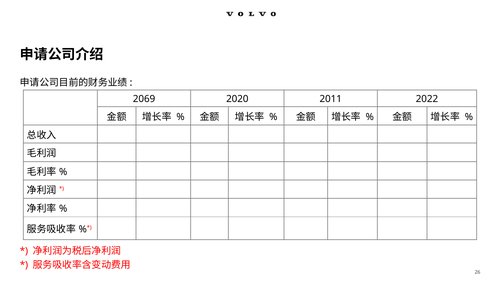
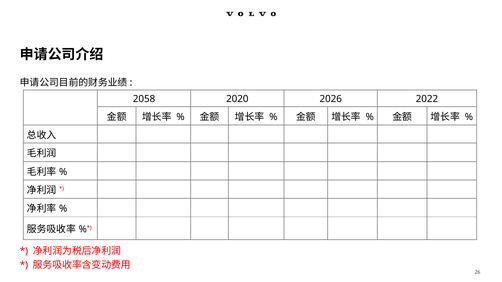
2069: 2069 -> 2058
2011: 2011 -> 2026
